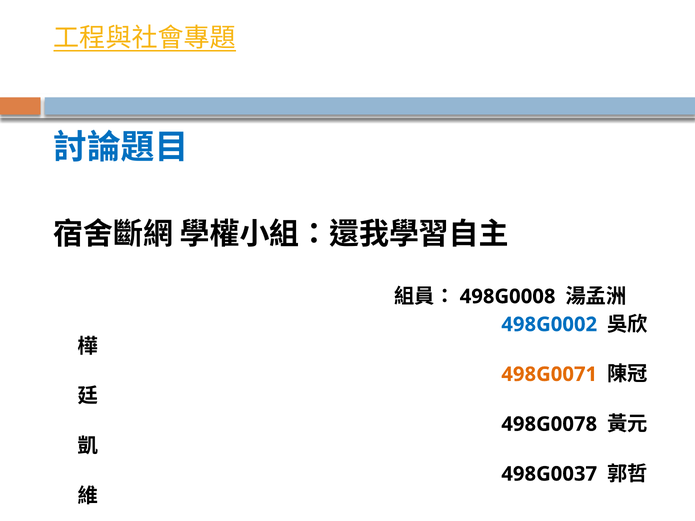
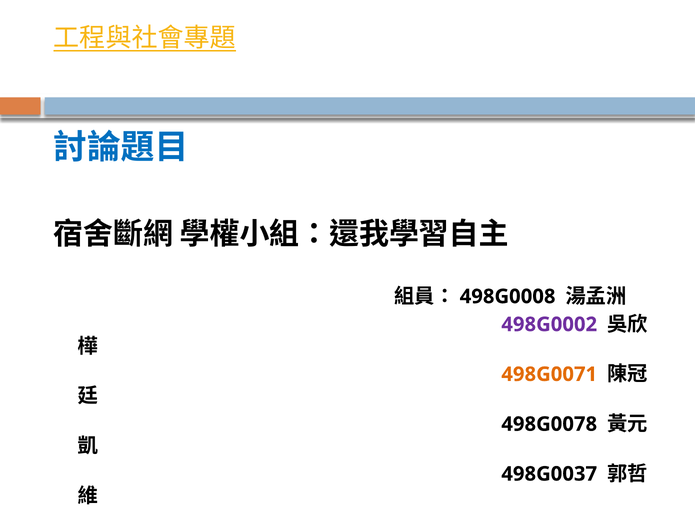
498G0002 colour: blue -> purple
